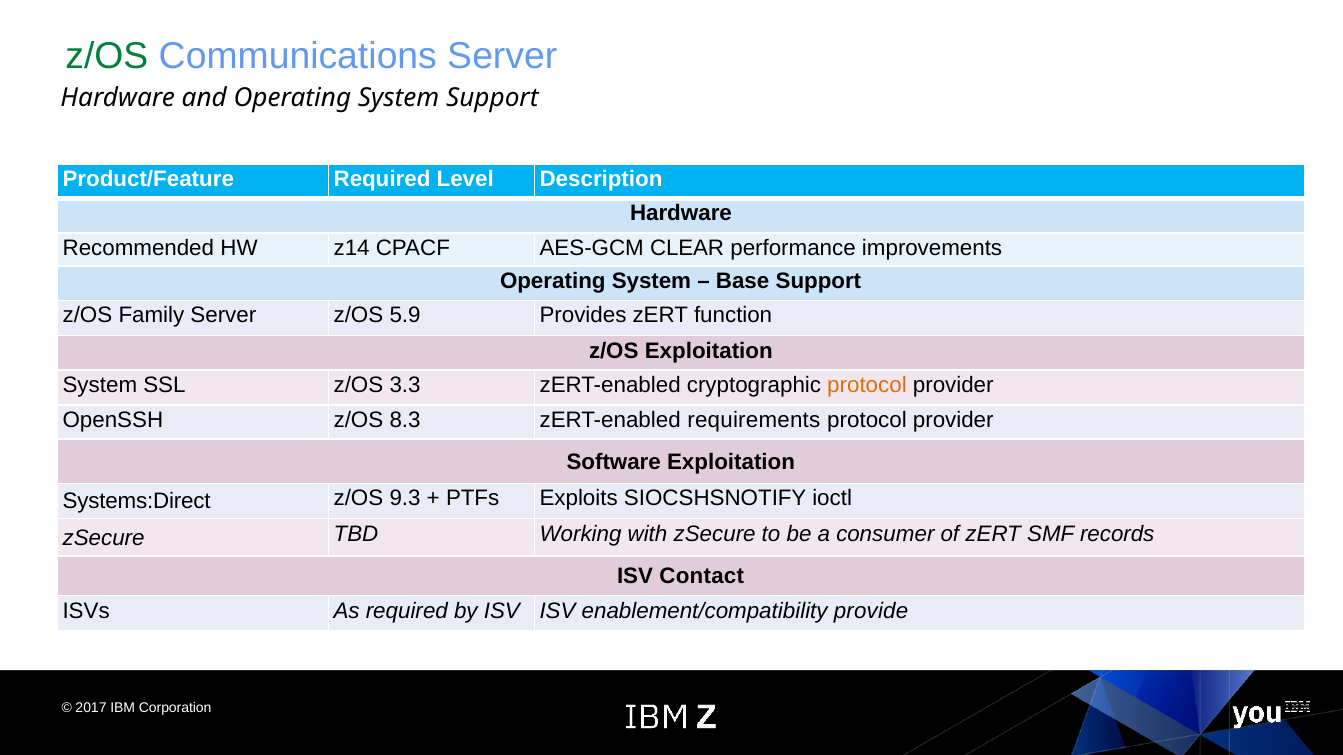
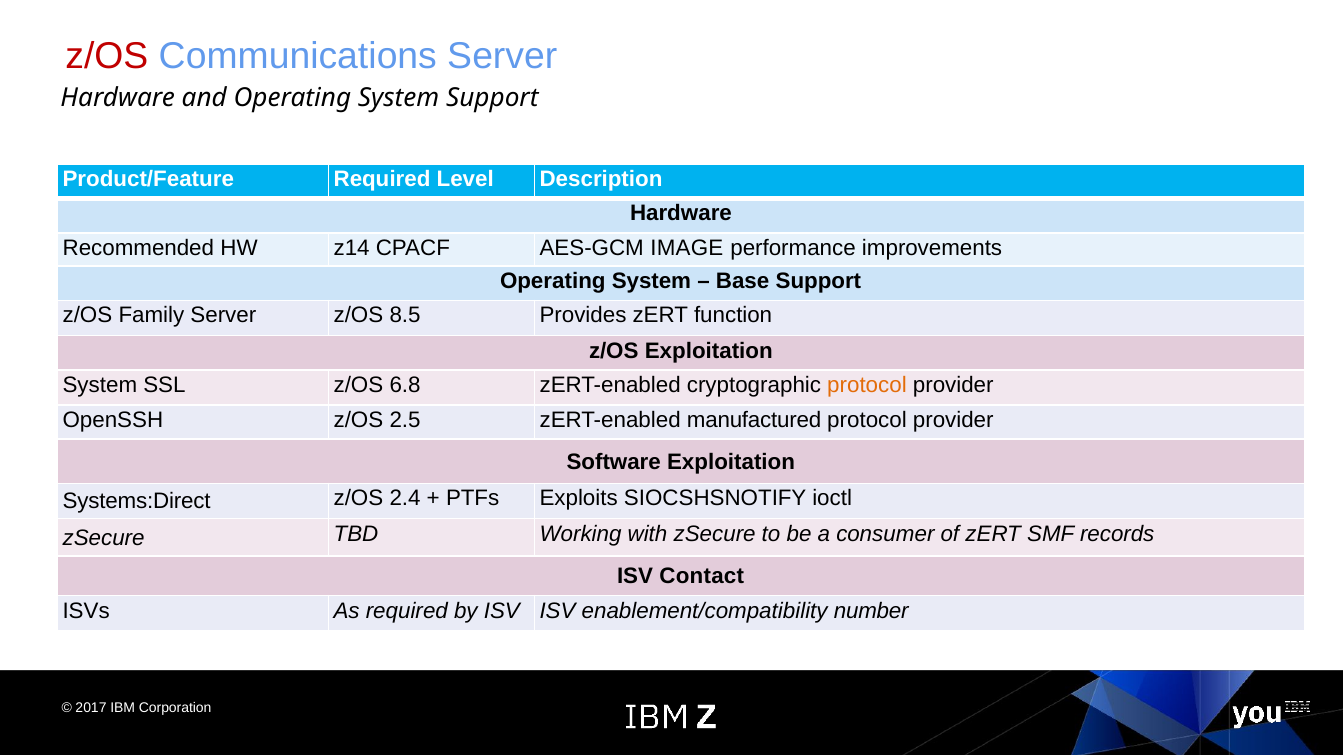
z/OS at (107, 56) colour: green -> red
CLEAR: CLEAR -> IMAGE
5.9: 5.9 -> 8.5
3.3: 3.3 -> 6.8
8.3: 8.3 -> 2.5
requirements: requirements -> manufactured
9.3: 9.3 -> 2.4
provide: provide -> number
